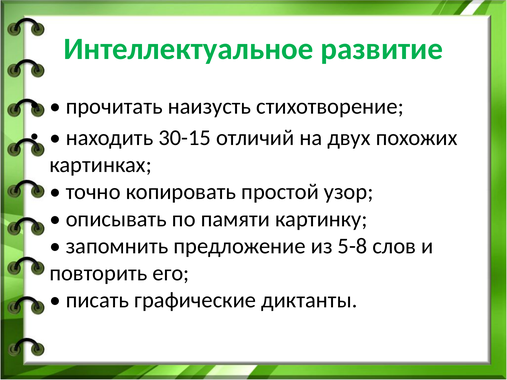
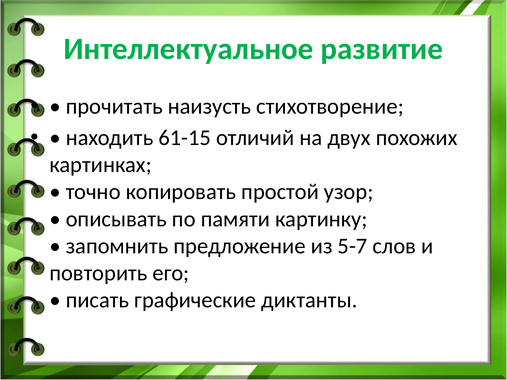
30-15: 30-15 -> 61-15
5-8: 5-8 -> 5-7
